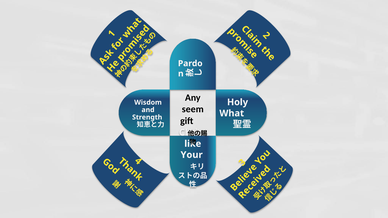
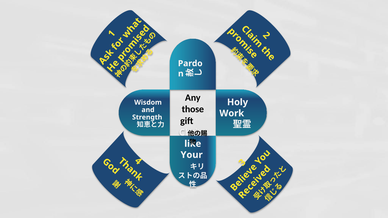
seem: seem -> those
What: What -> Work
